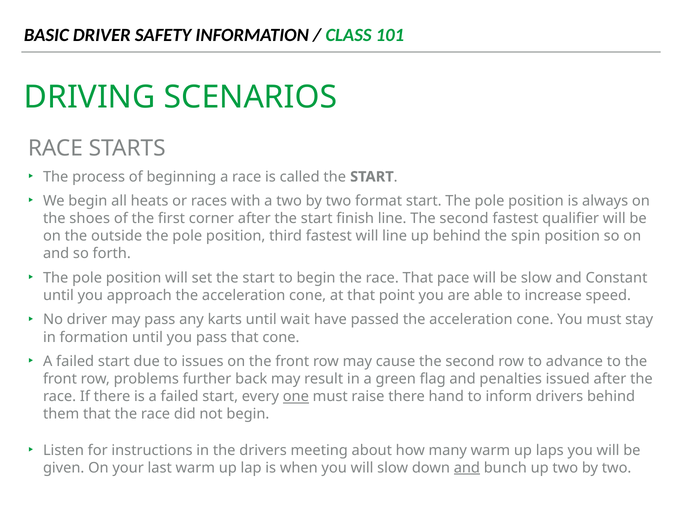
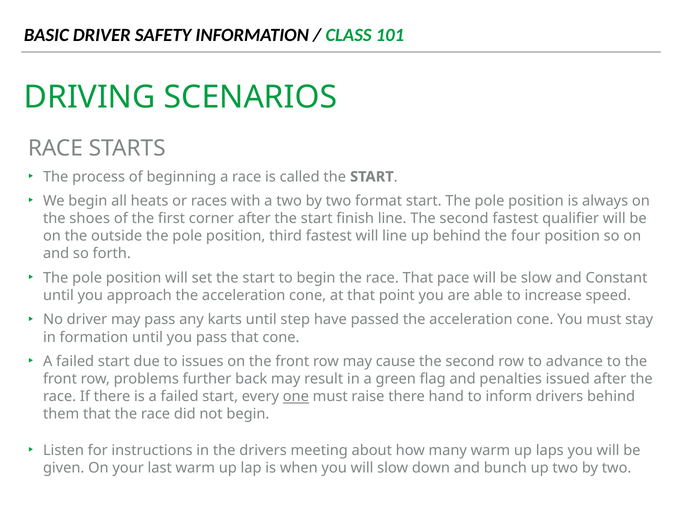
spin: spin -> four
wait: wait -> step
and at (467, 468) underline: present -> none
